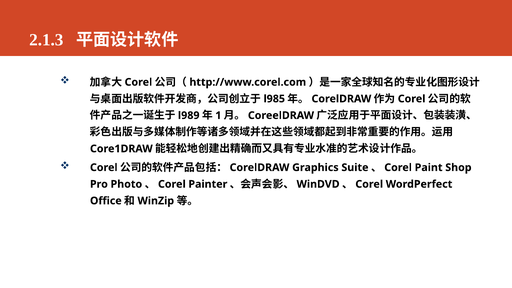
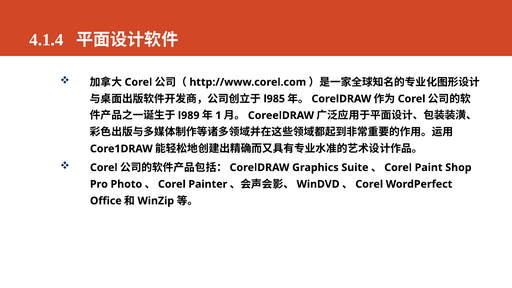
2.1.3: 2.1.3 -> 4.1.4
